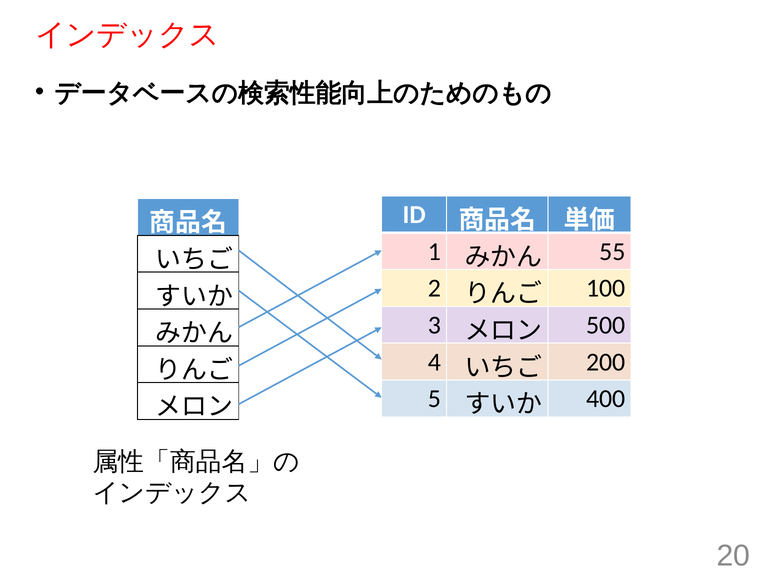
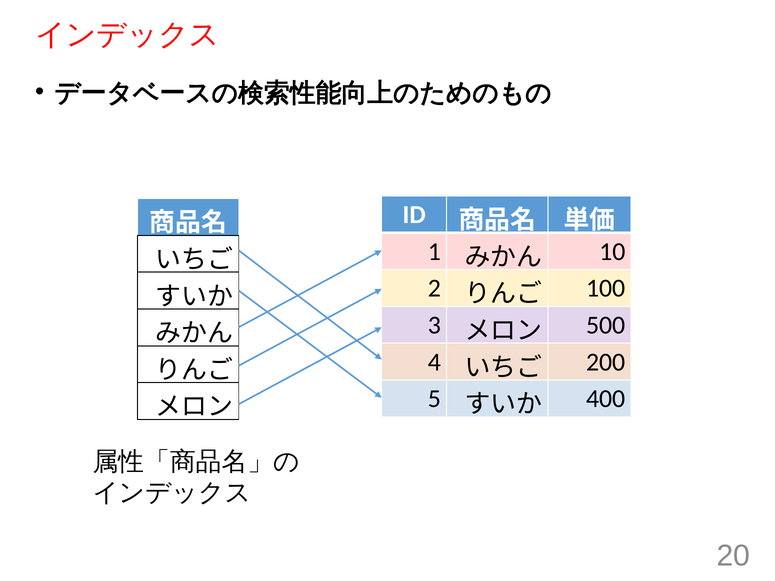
55: 55 -> 10
